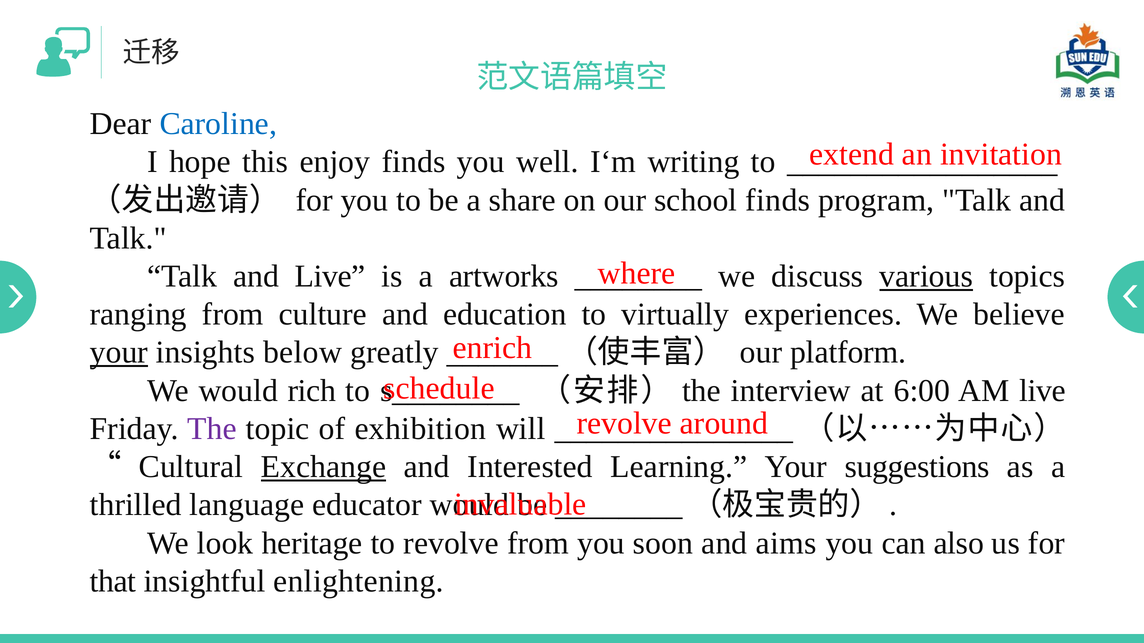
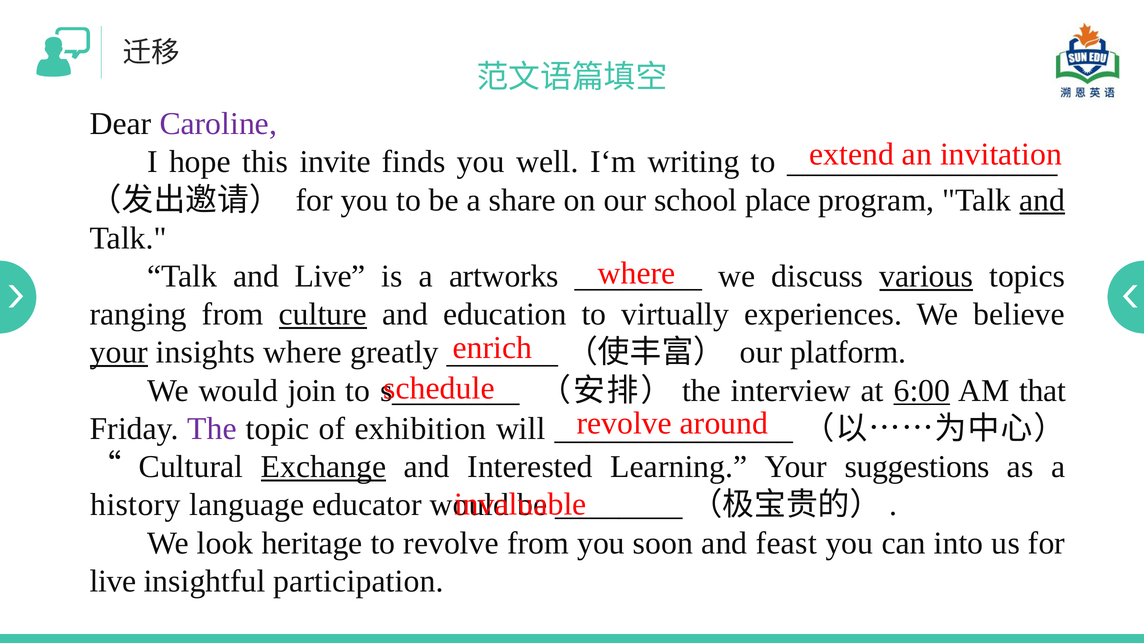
Caroline colour: blue -> purple
enjoy: enjoy -> invite
school finds: finds -> place
and at (1042, 200) underline: none -> present
culture underline: none -> present
insights below: below -> where
rich: rich -> join
6:00 underline: none -> present
AM live: live -> that
thrilled: thrilled -> history
aims: aims -> feast
also: also -> into
that at (113, 582): that -> live
enlightening: enlightening -> participation
